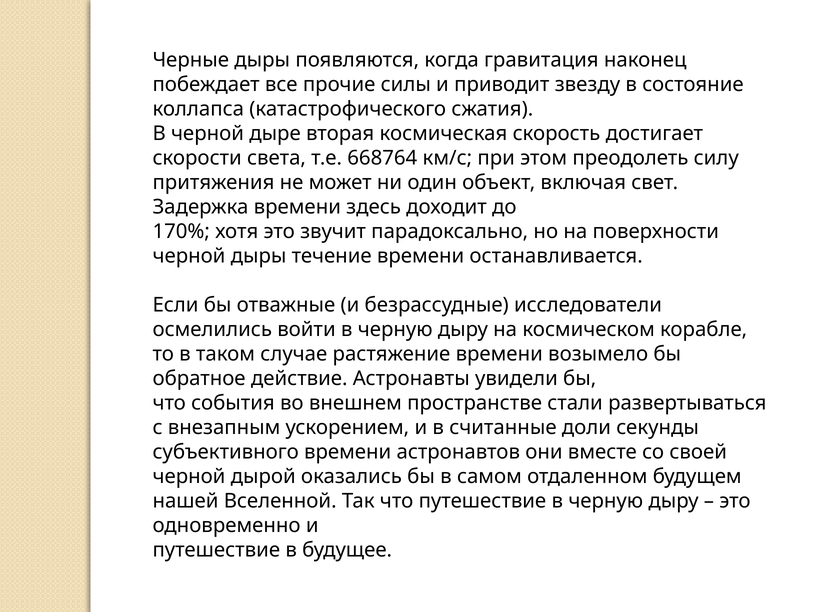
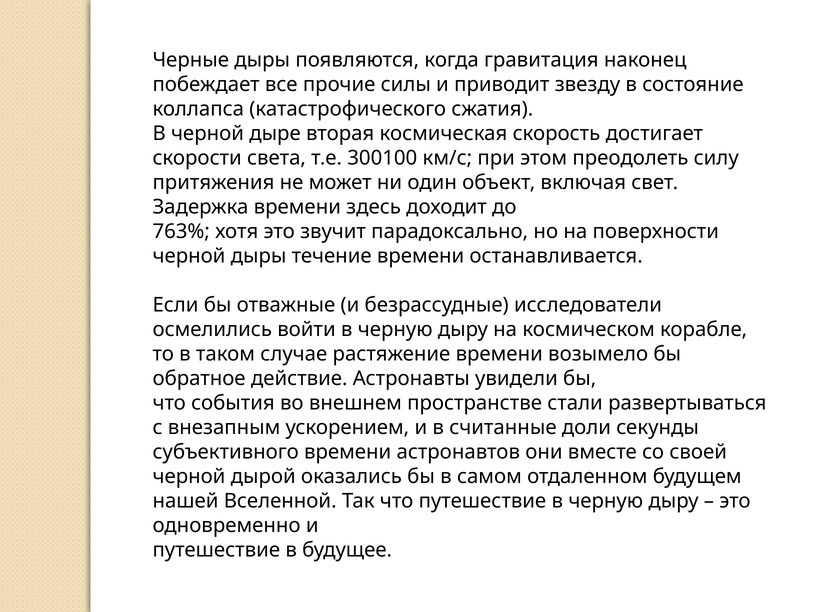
668764: 668764 -> 300100
170%: 170% -> 763%
